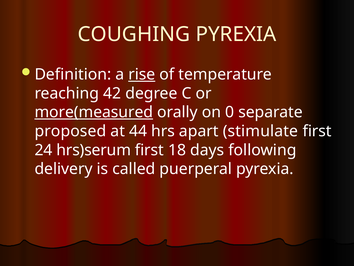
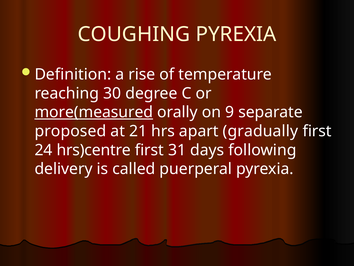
rise underline: present -> none
42: 42 -> 30
0: 0 -> 9
44: 44 -> 21
stimulate: stimulate -> gradually
hrs)serum: hrs)serum -> hrs)centre
18: 18 -> 31
